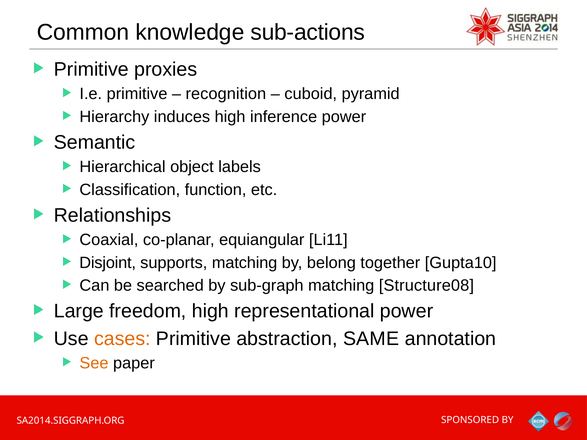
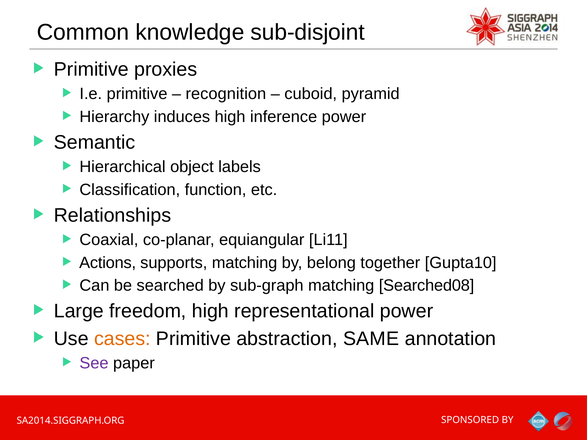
sub-actions: sub-actions -> sub-disjoint
Disjoint: Disjoint -> Actions
Structure08: Structure08 -> Searched08
See colour: orange -> purple
